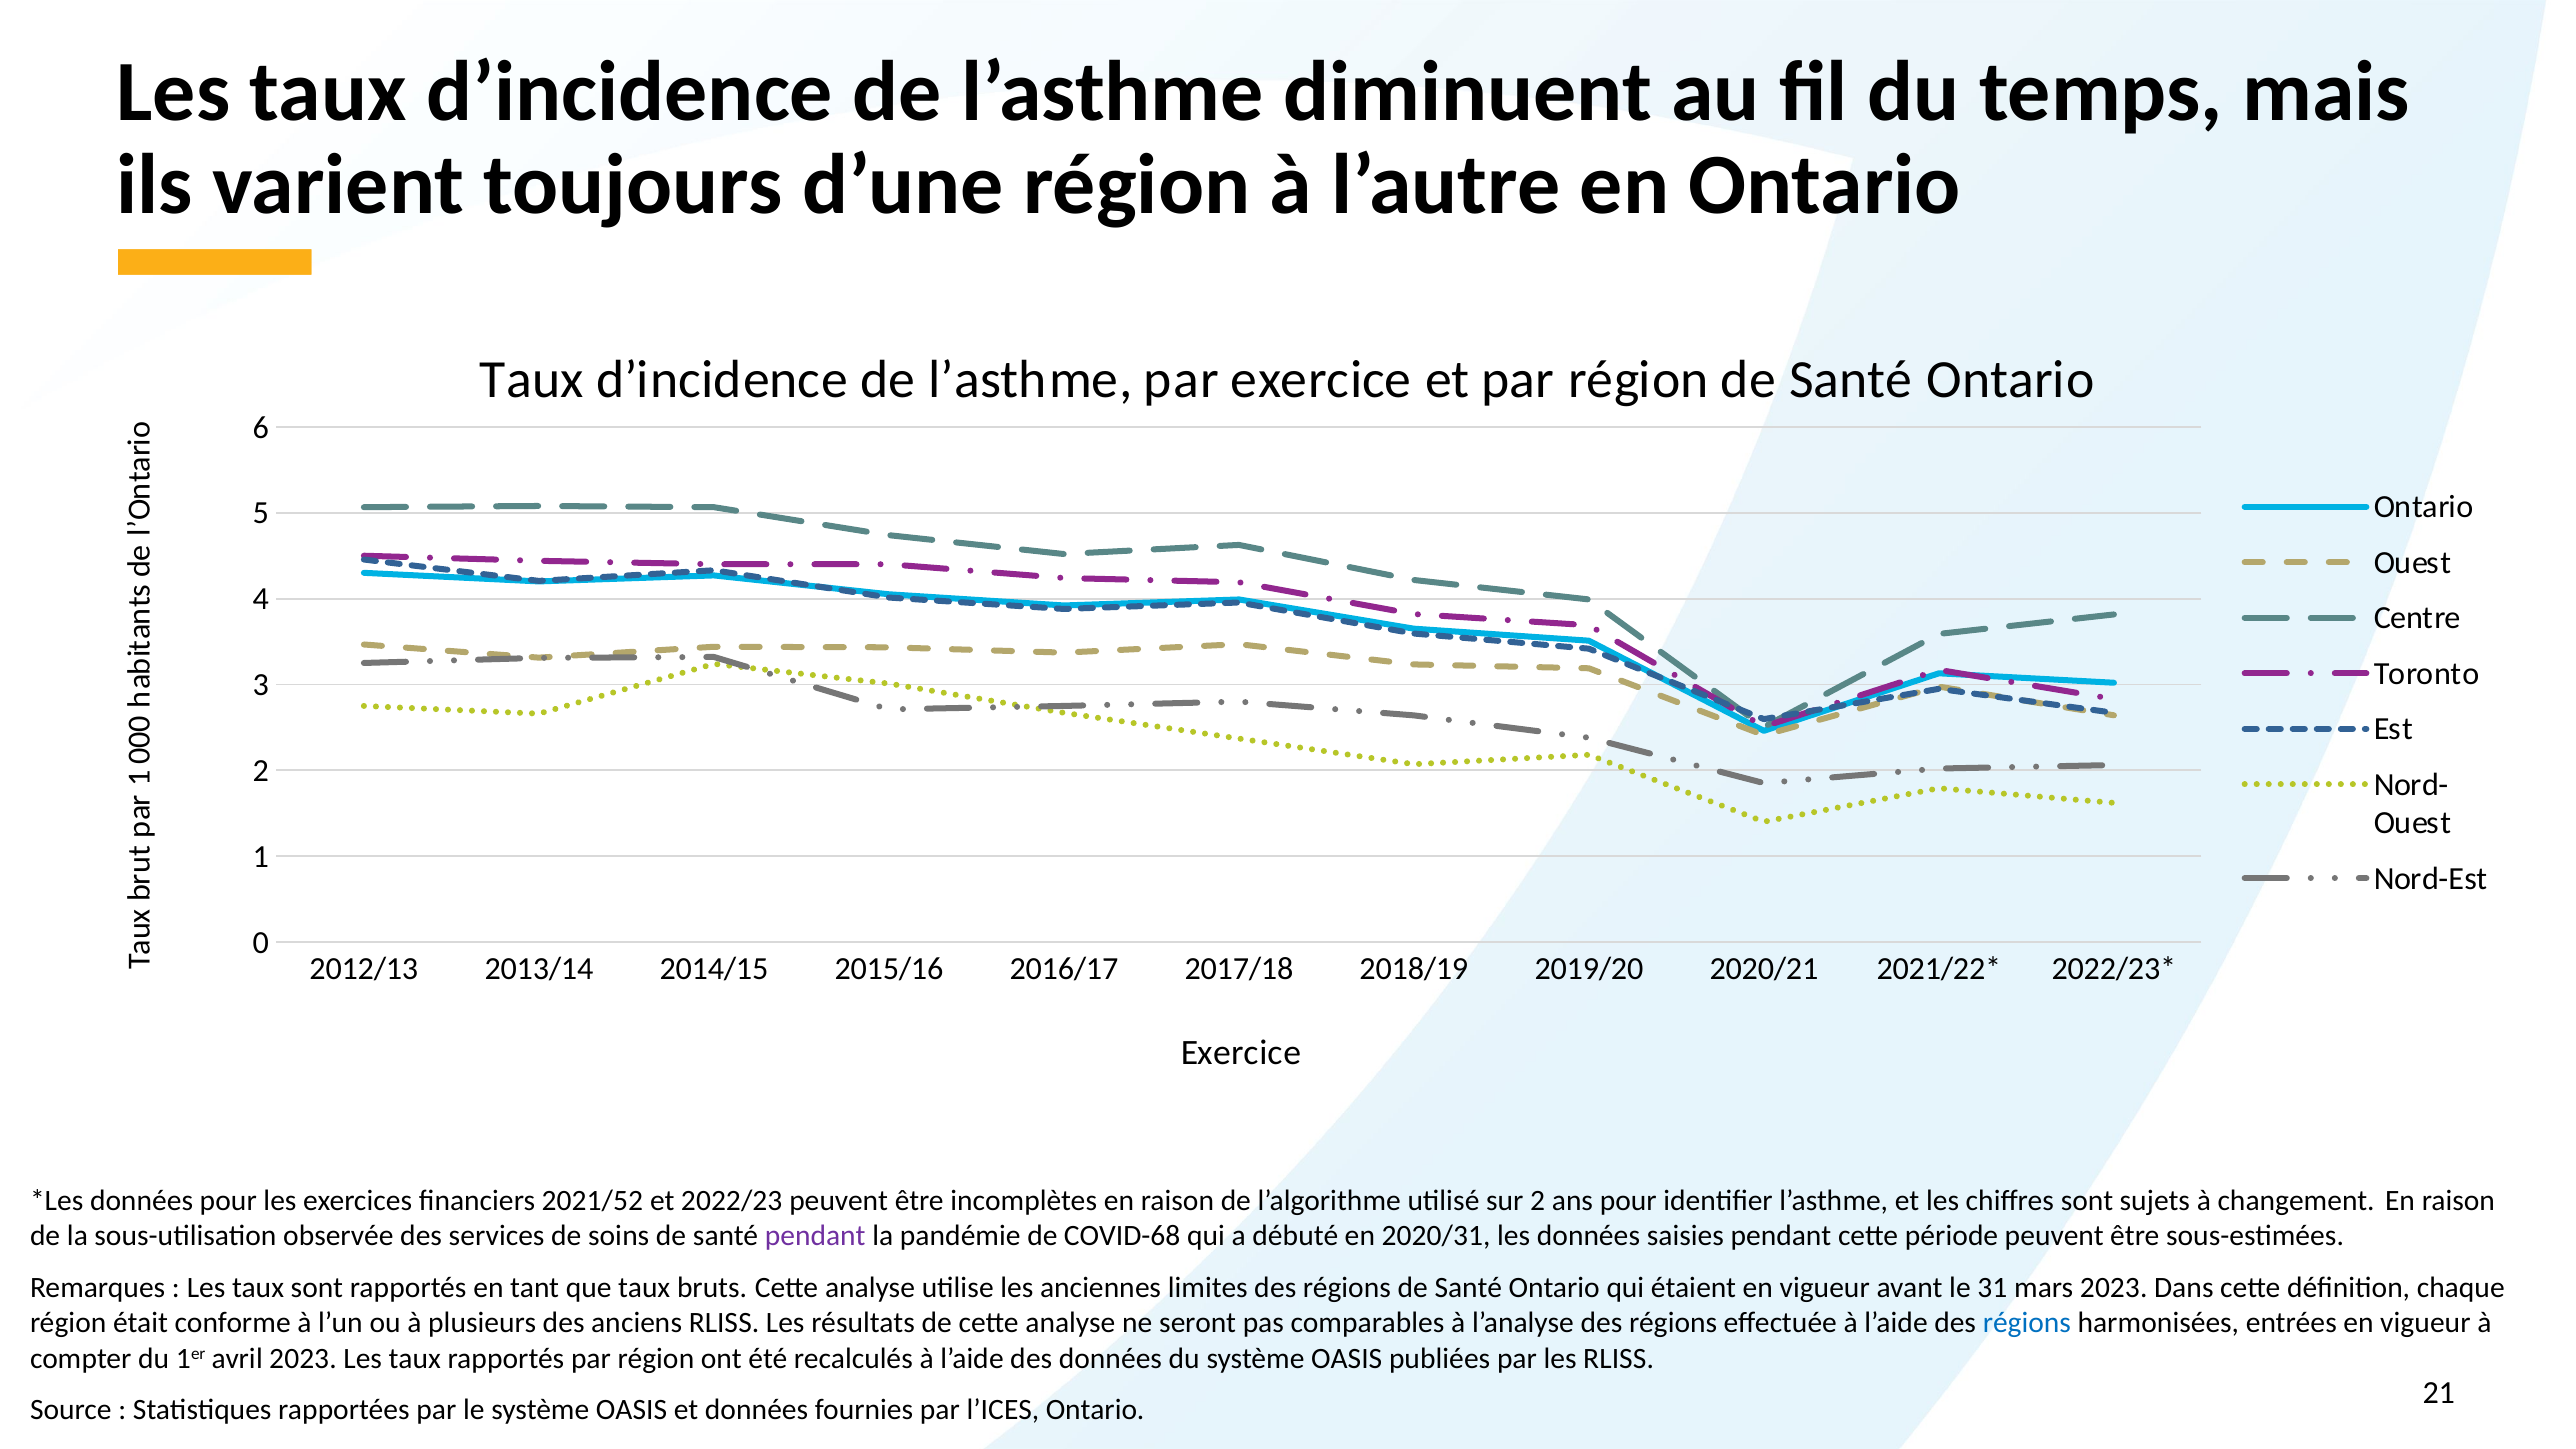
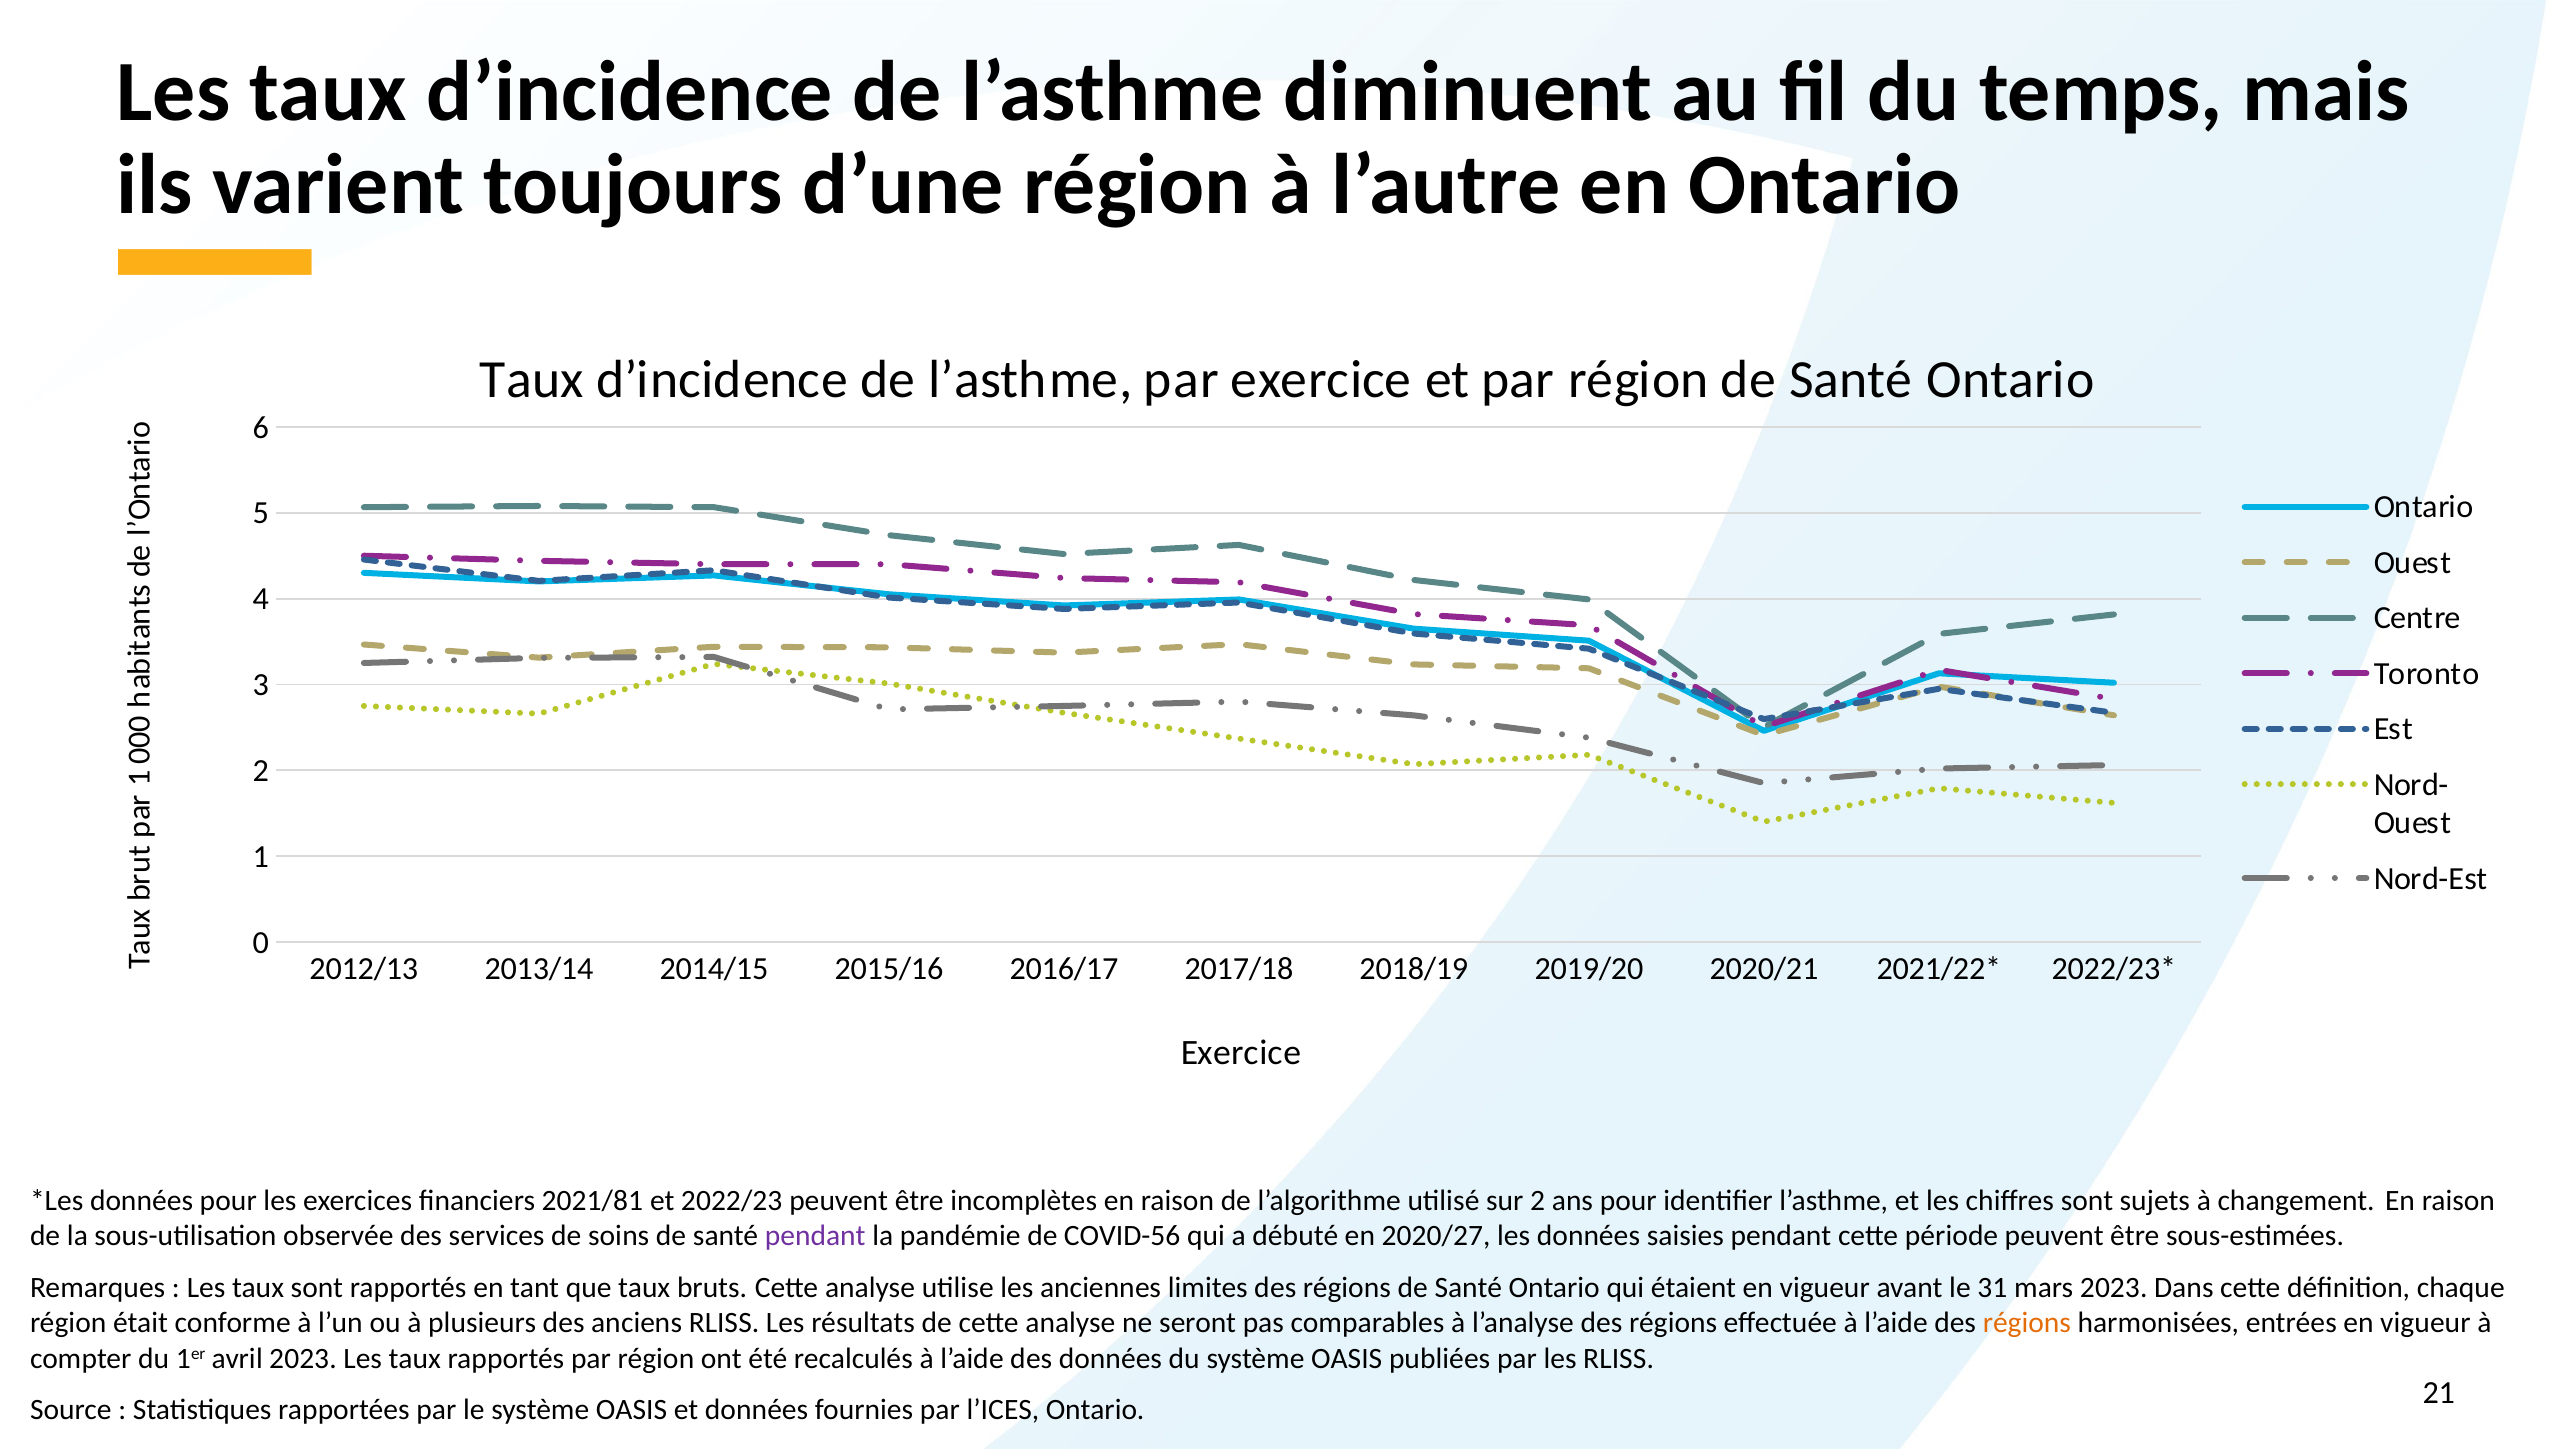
2021/52: 2021/52 -> 2021/81
COVID-68: COVID-68 -> COVID-56
2020/31: 2020/31 -> 2020/27
régions at (2027, 1323) colour: blue -> orange
